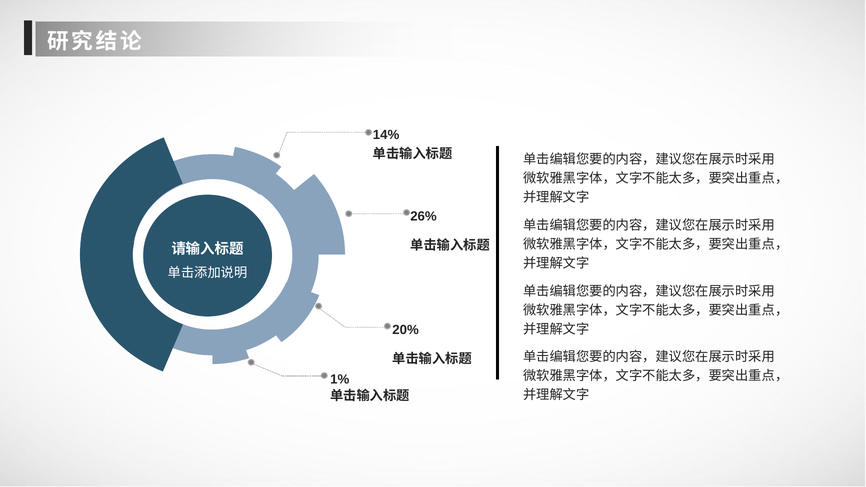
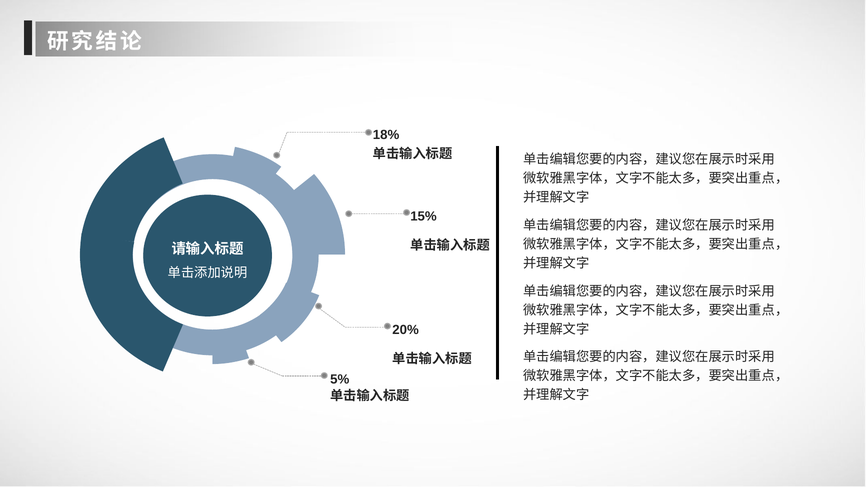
14%: 14% -> 18%
26%: 26% -> 15%
1%: 1% -> 5%
